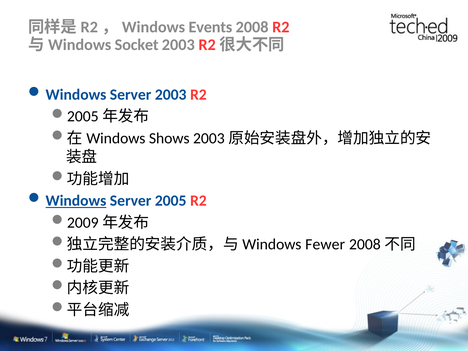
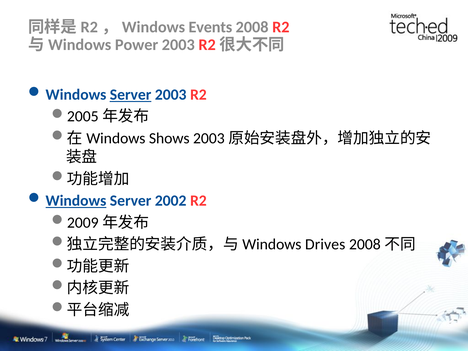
Socket: Socket -> Power
Server at (131, 95) underline: none -> present
2005: 2005 -> 2002
Fewer: Fewer -> Drives
